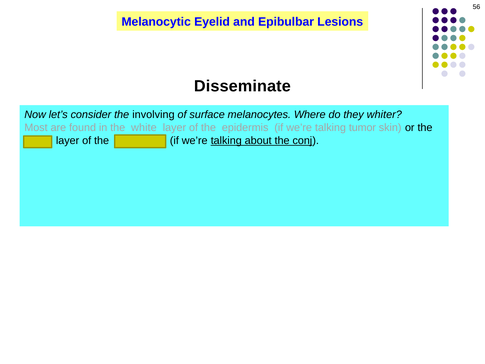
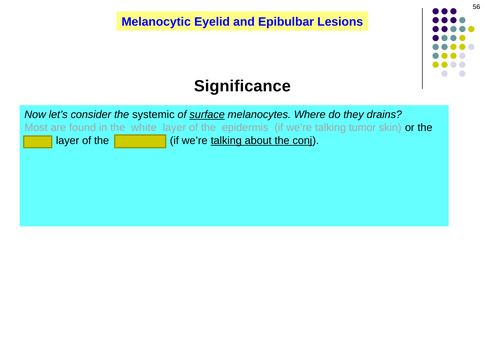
Disseminate: Disseminate -> Significance
involving: involving -> systemic
surface underline: none -> present
whiter: whiter -> drains
